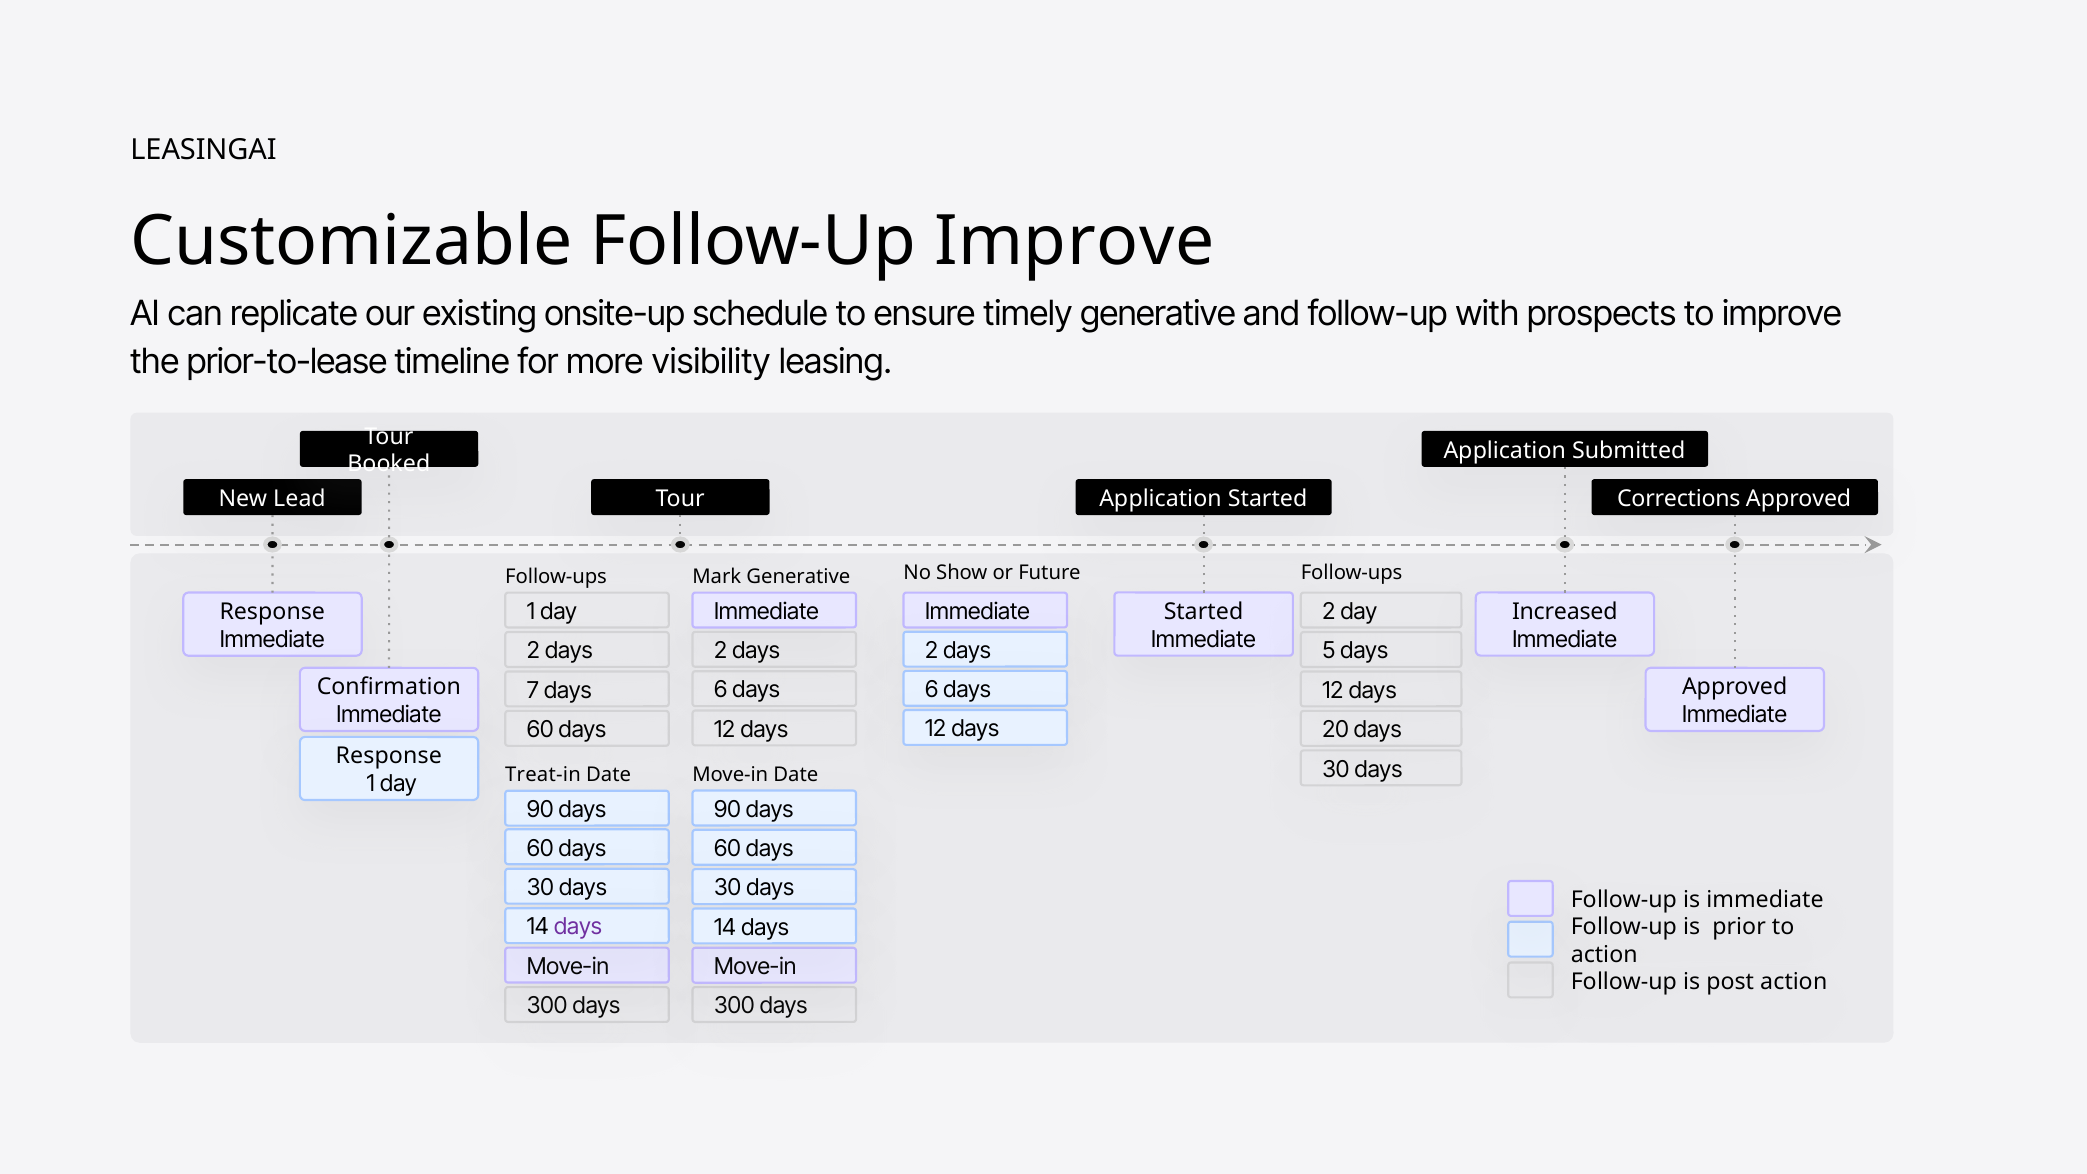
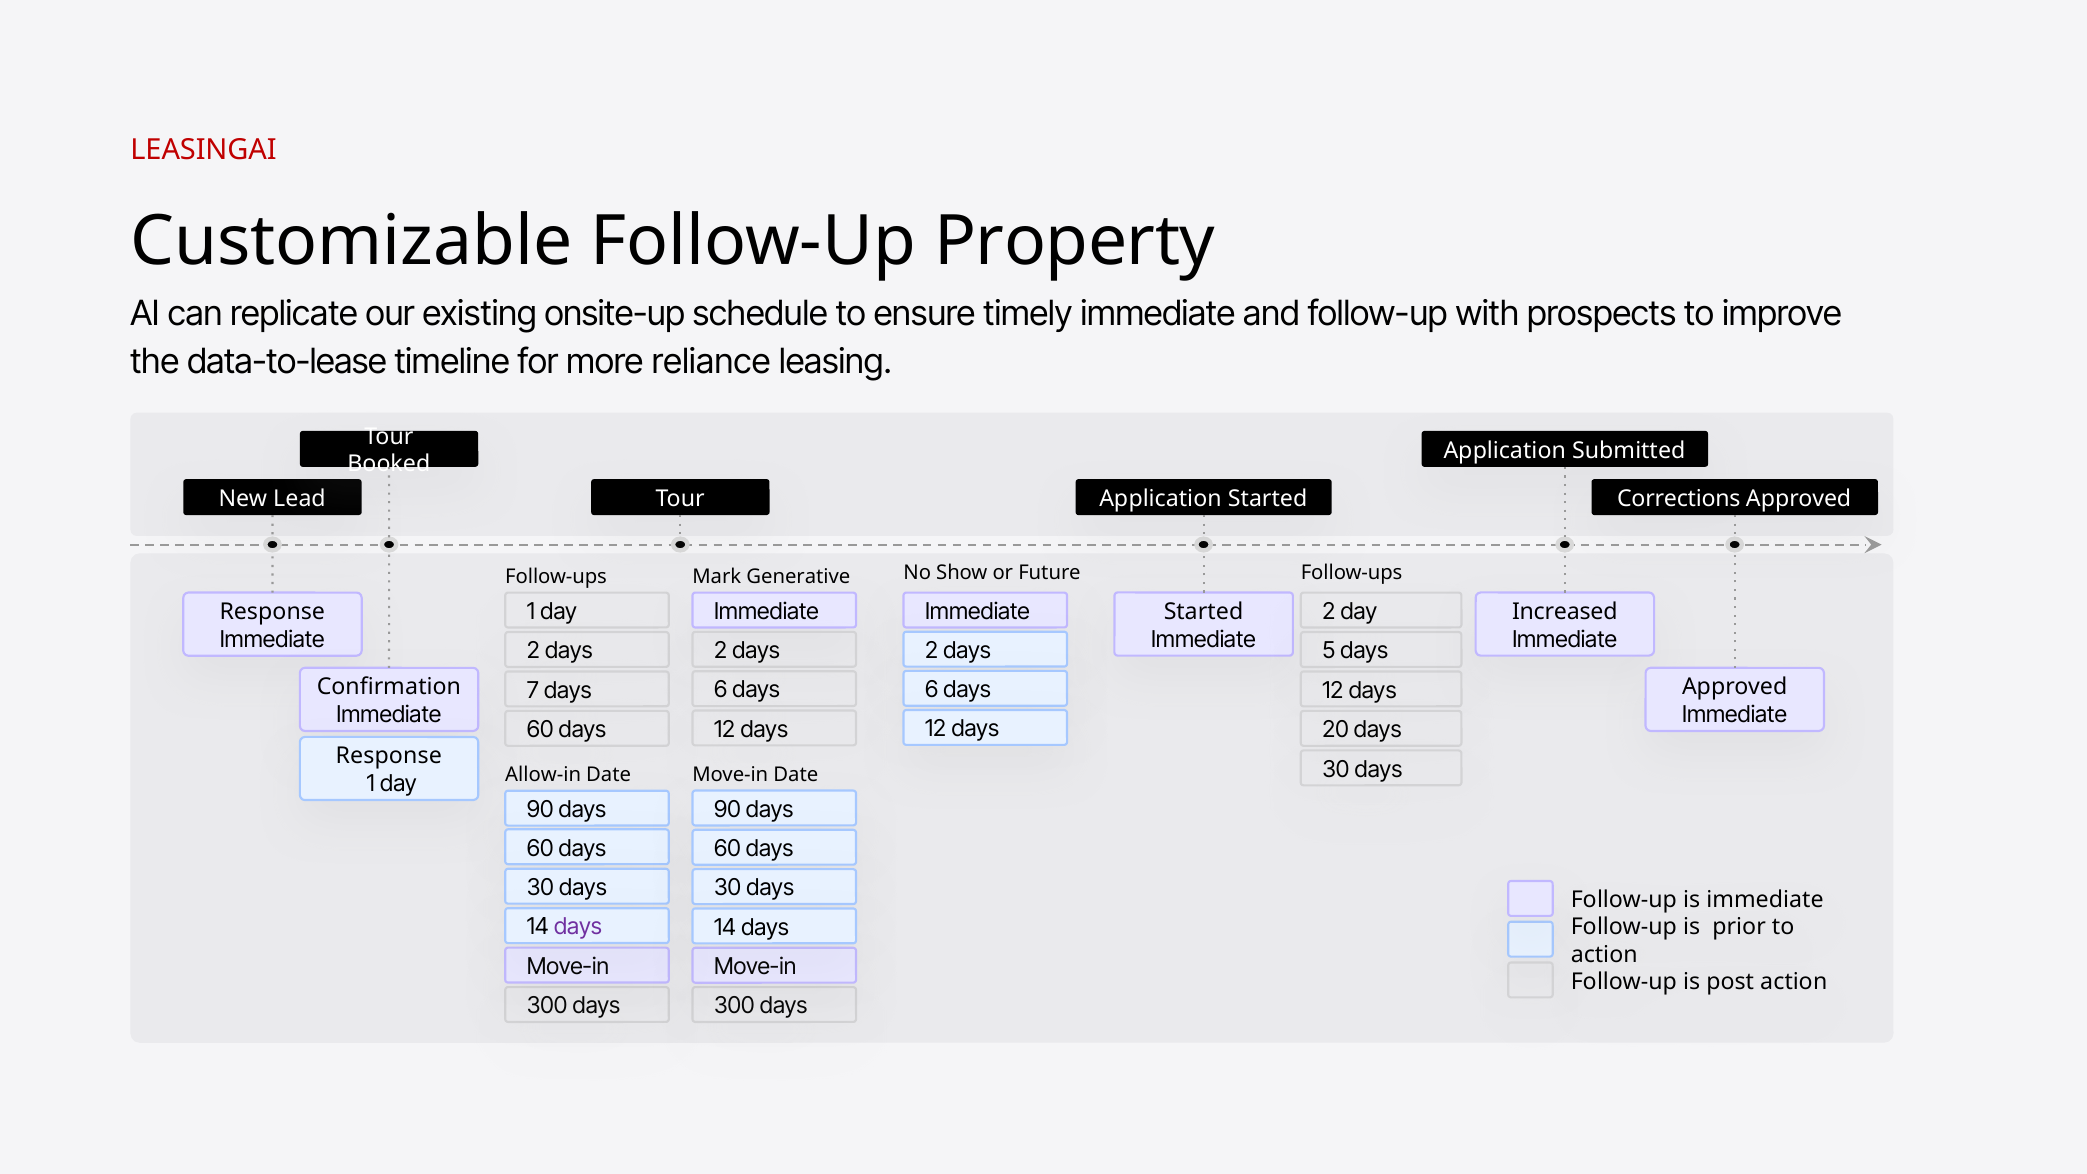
LEASINGAI colour: black -> red
Follow-Up Improve: Improve -> Property
timely generative: generative -> immediate
prior-to-lease: prior-to-lease -> data-to-lease
visibility: visibility -> reliance
Treat-in: Treat-in -> Allow-in
